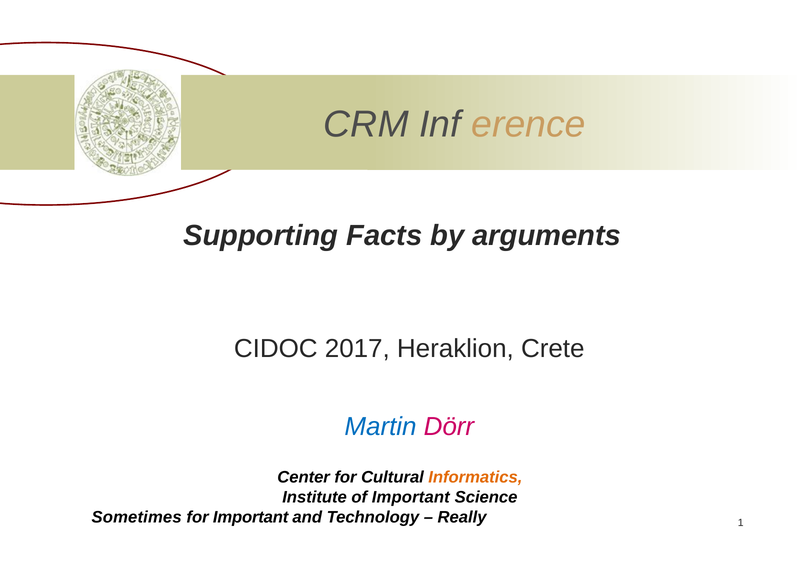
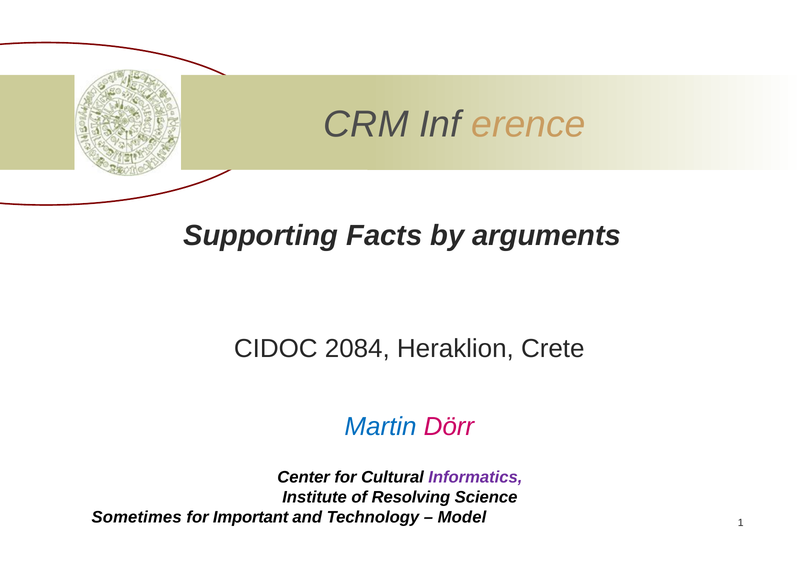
2017: 2017 -> 2084
Informatics colour: orange -> purple
of Important: Important -> Resolving
Really: Really -> Model
